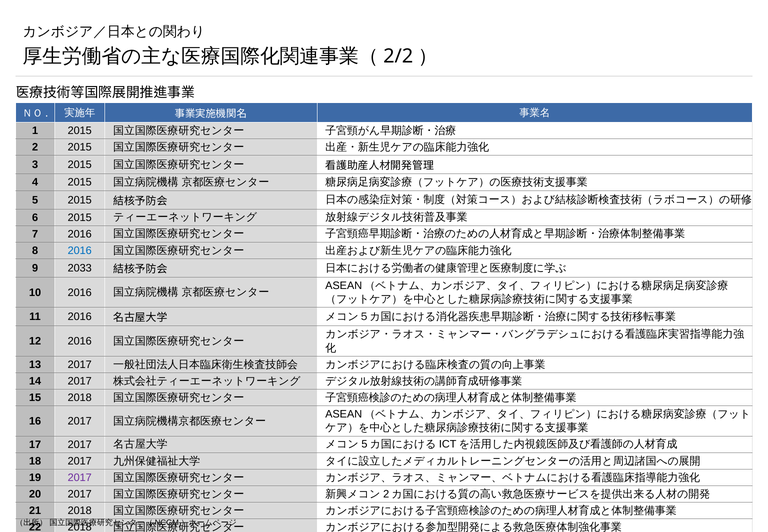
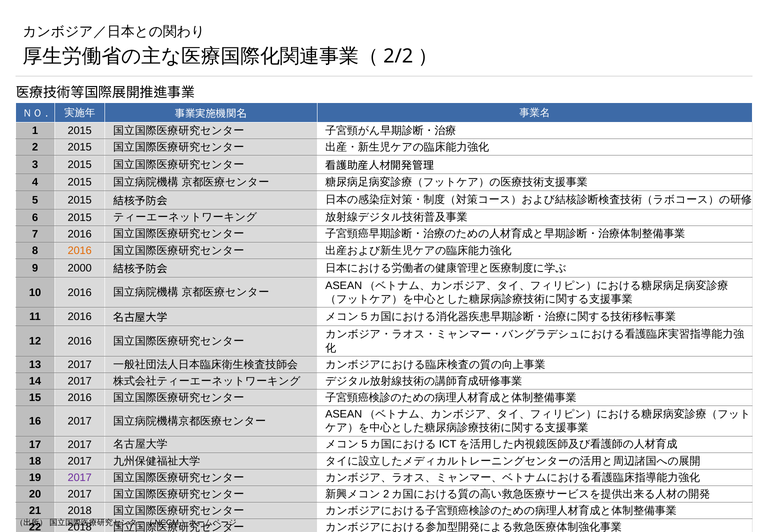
2016 at (80, 250) colour: blue -> orange
2033: 2033 -> 2000
15 2018: 2018 -> 2016
